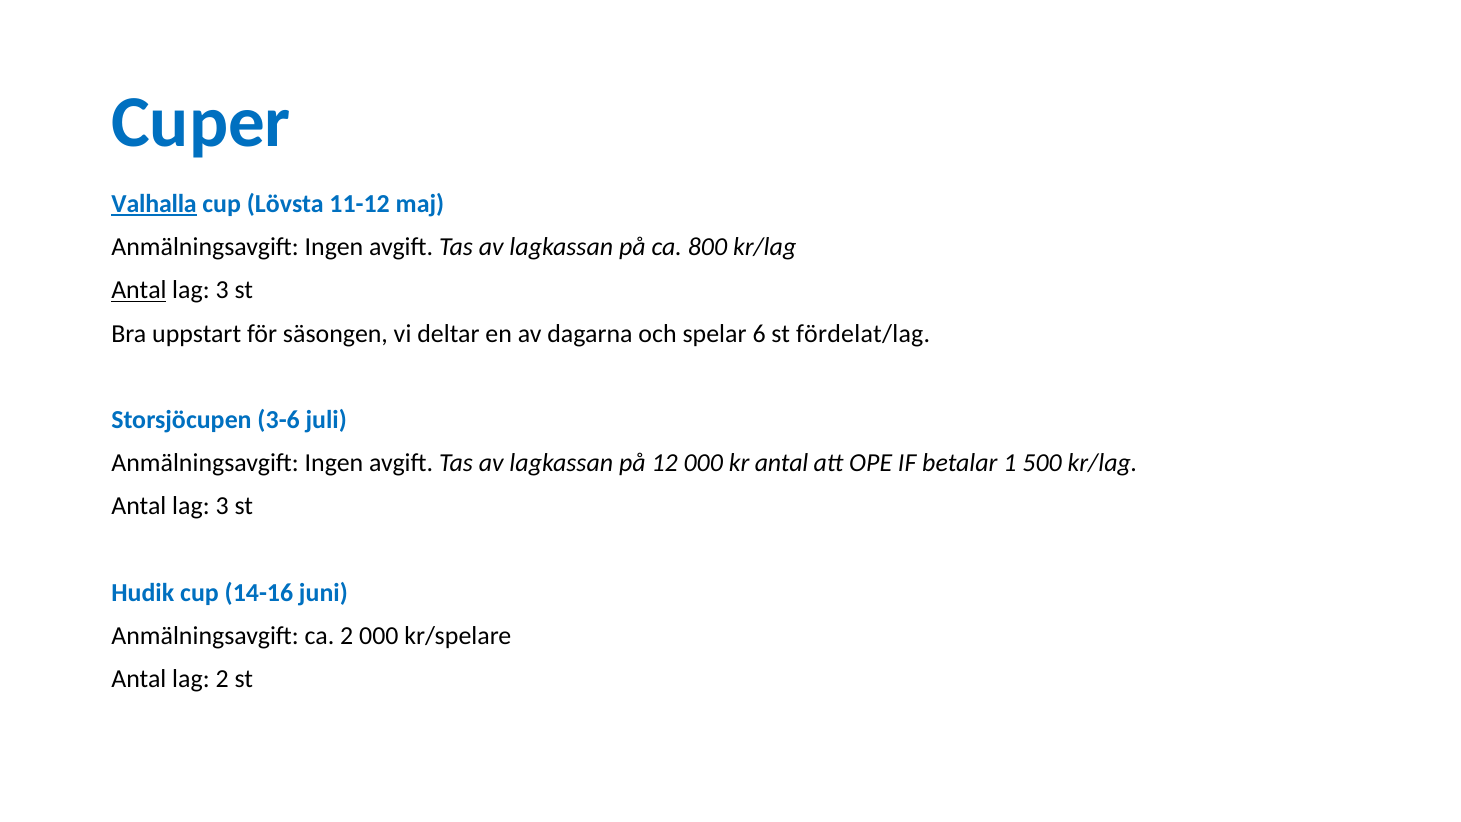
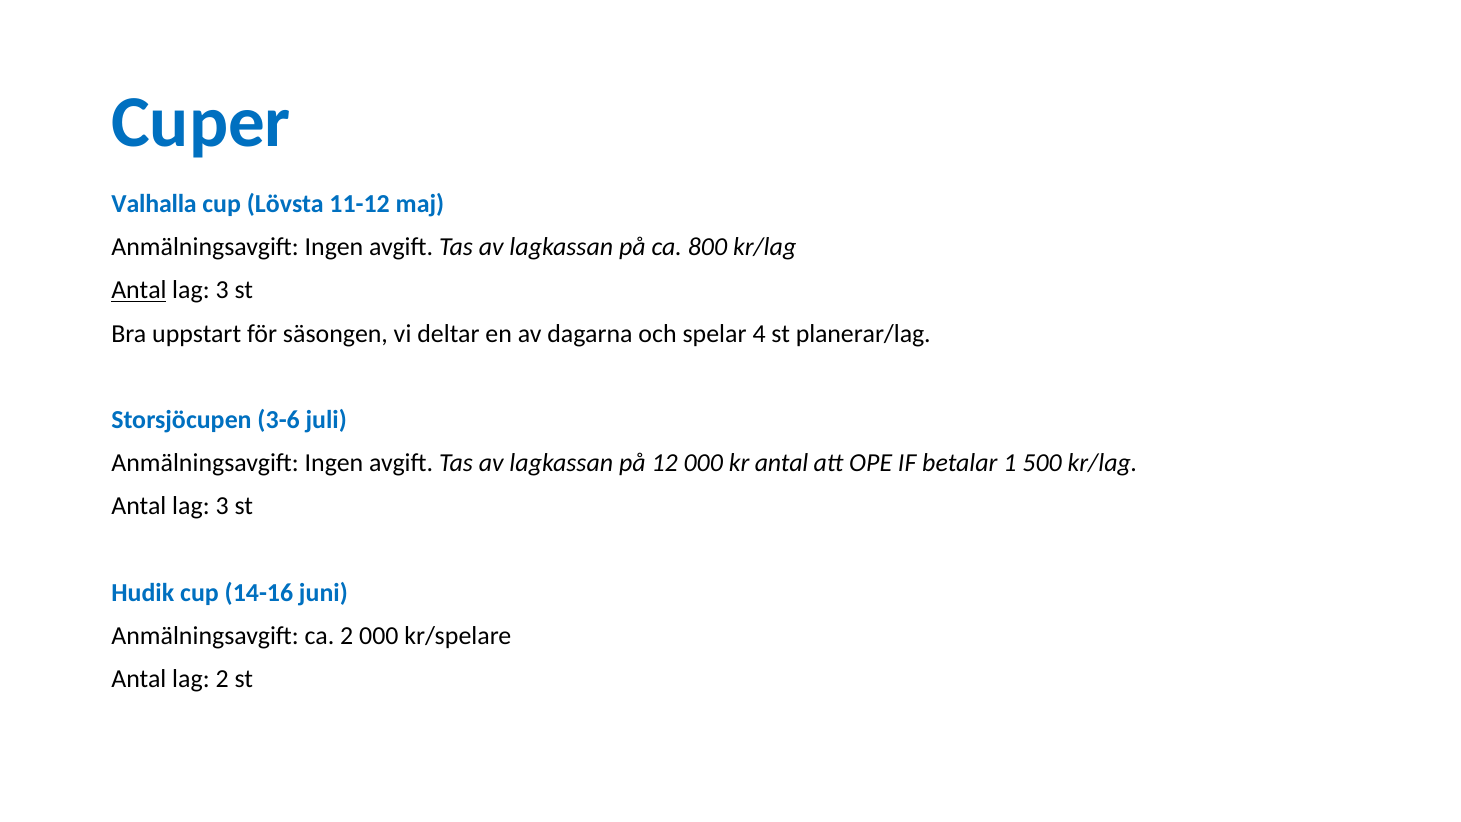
Valhalla underline: present -> none
6: 6 -> 4
fördelat/lag: fördelat/lag -> planerar/lag
